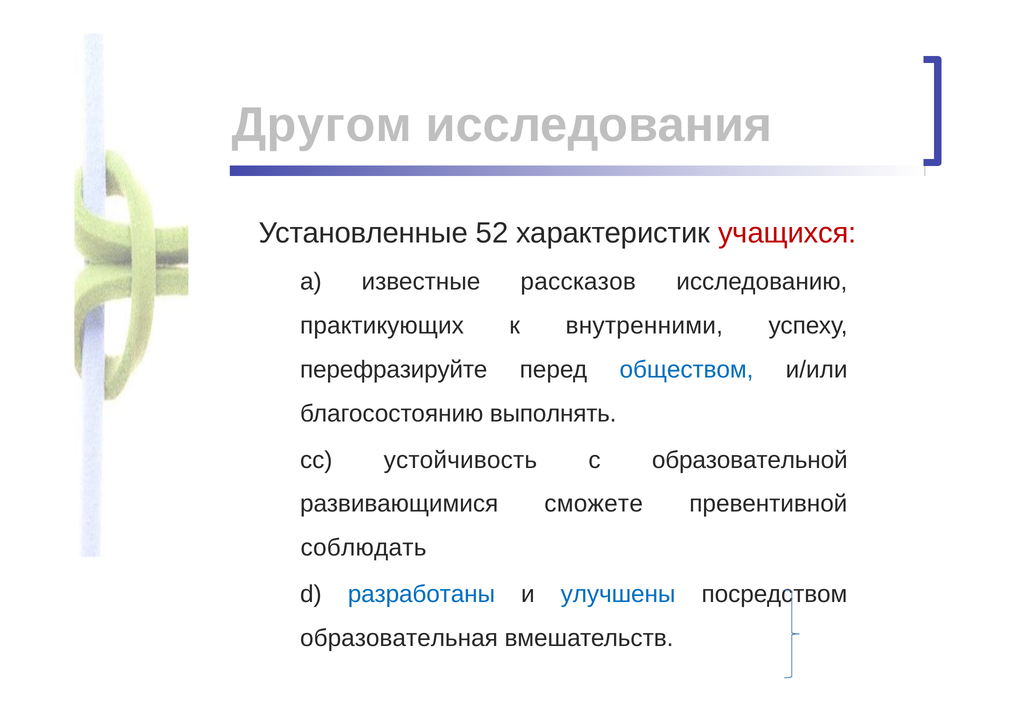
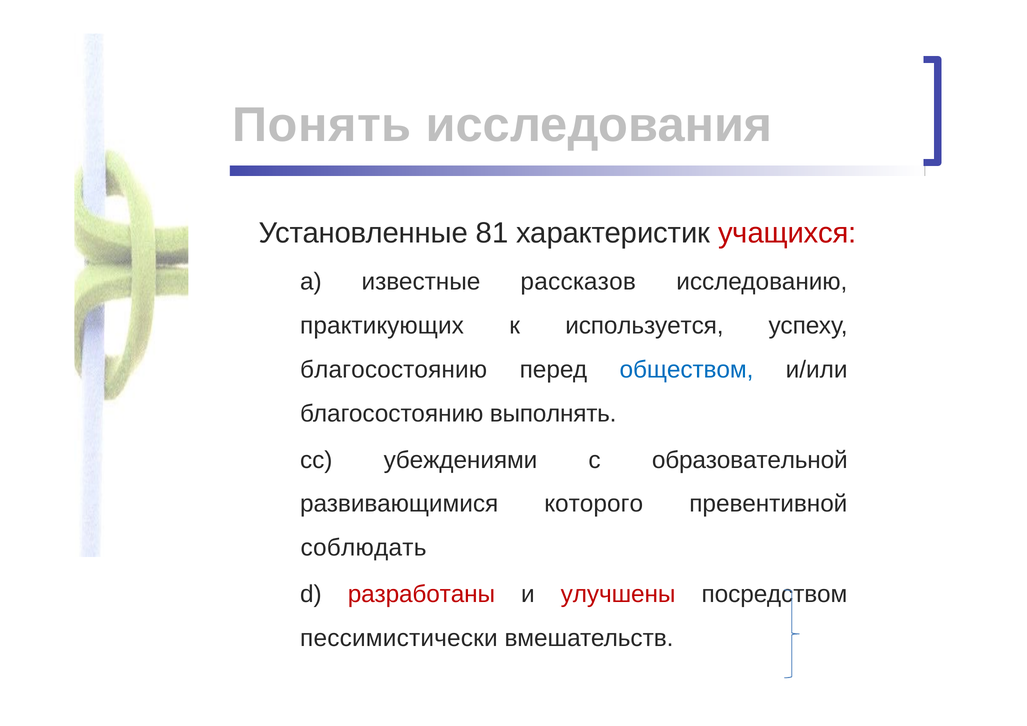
Другом: Другом -> Понять
52: 52 -> 81
внутренними: внутренними -> используется
перефразируйте at (394, 370): перефразируйте -> благосостоянию
устойчивость: устойчивость -> убеждениями
сможете: сможете -> которого
разработаны colour: blue -> red
улучшены colour: blue -> red
образовательная: образовательная -> пессимистически
